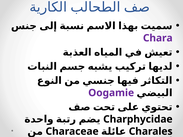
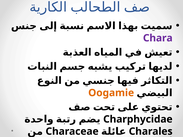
Oogamie colour: purple -> orange
